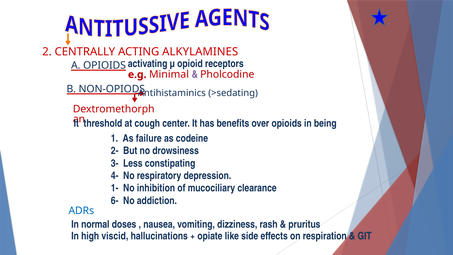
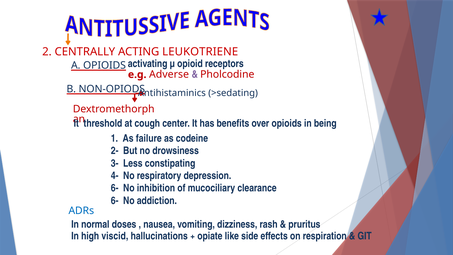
ALKYLAMINES: ALKYLAMINES -> LEUKOTRIENE
Minimal: Minimal -> Adverse
1- at (115, 188): 1- -> 6-
